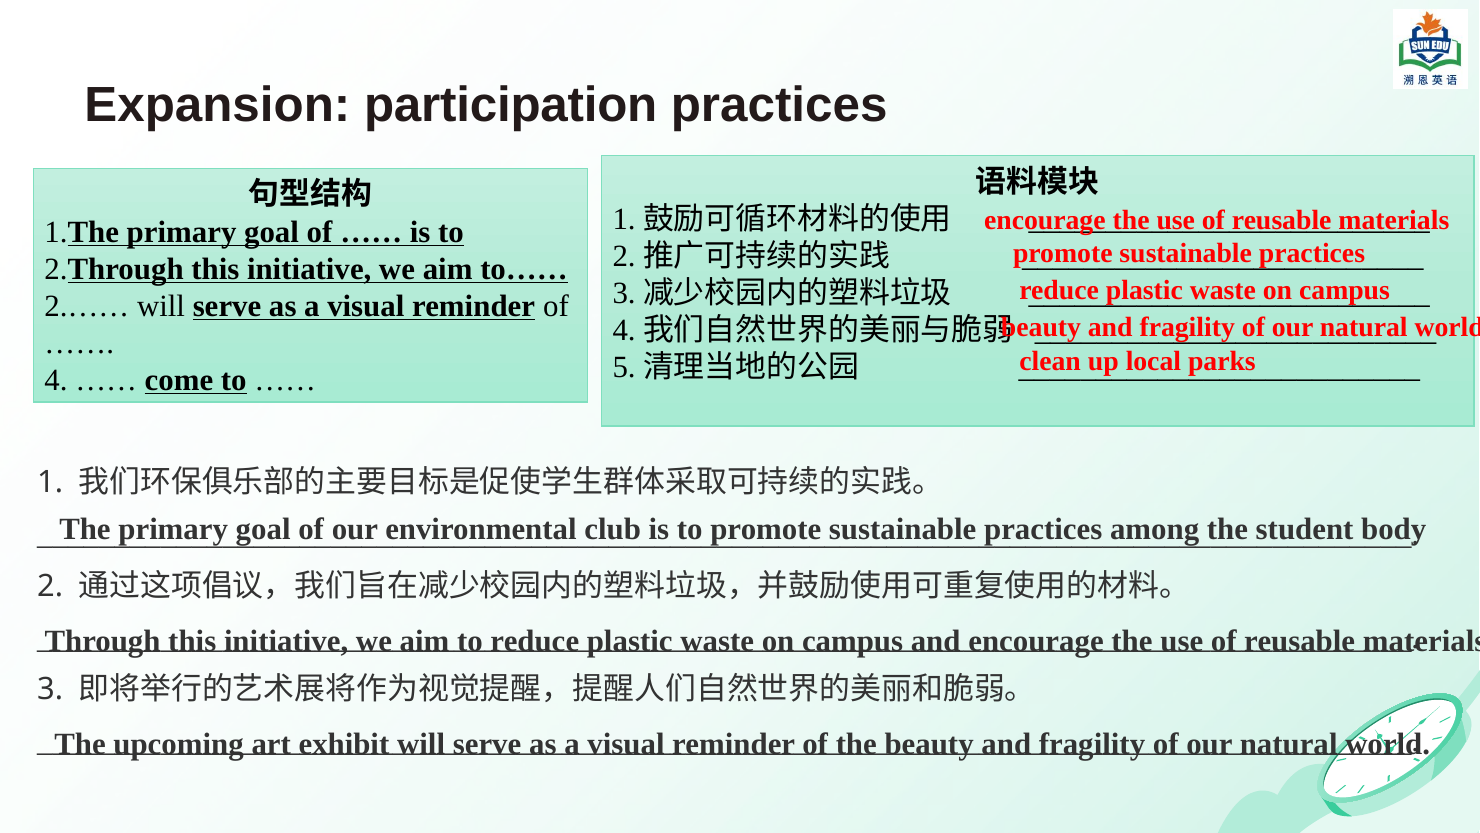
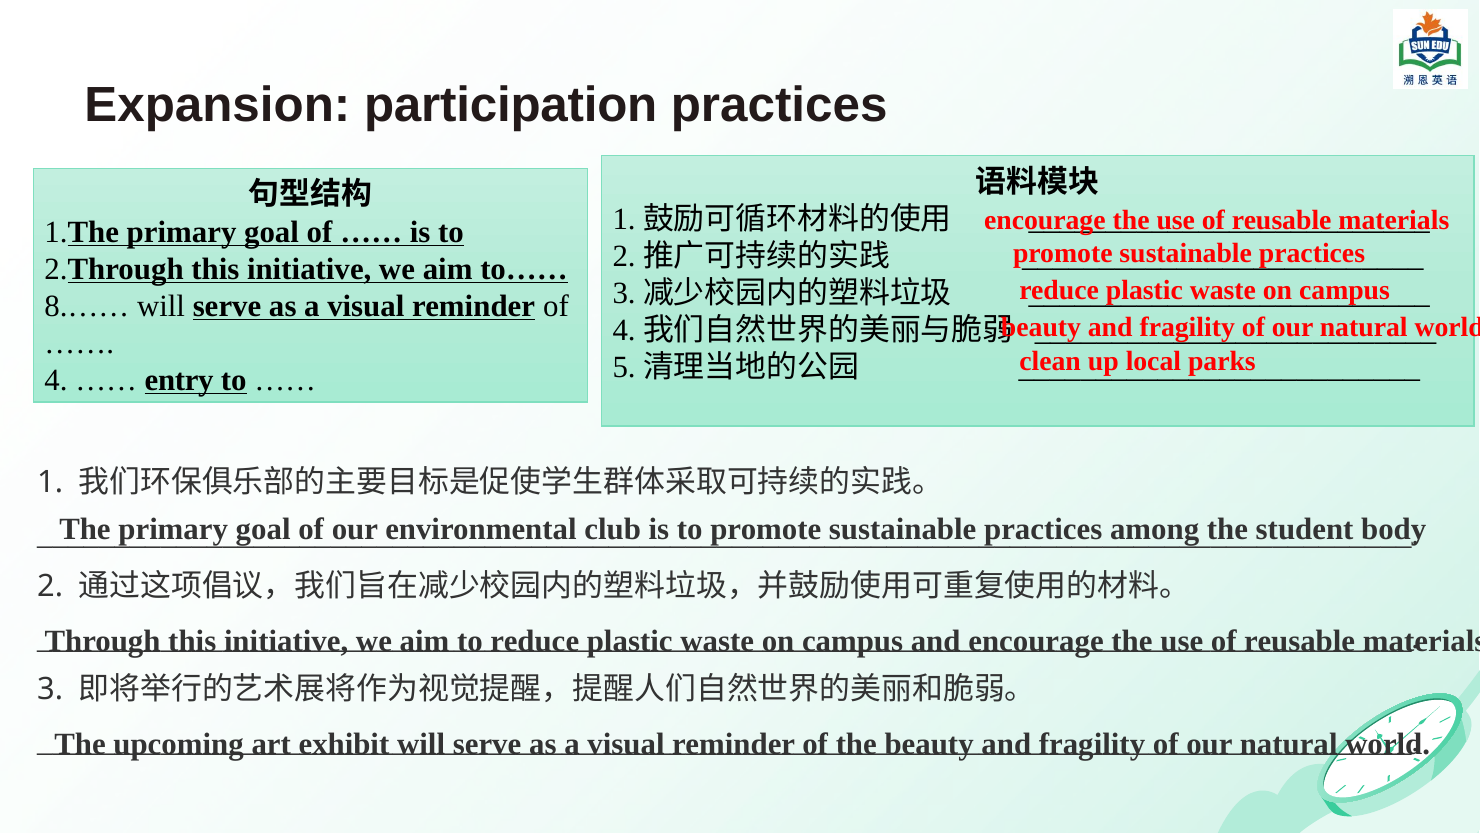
2.……: 2.…… -> 8.……
come: come -> entry
